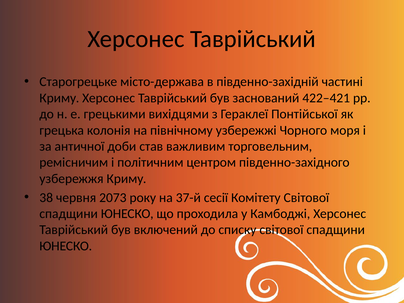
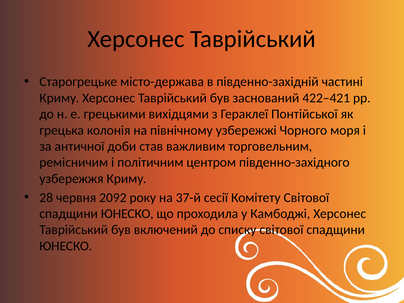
38: 38 -> 28
2073: 2073 -> 2092
